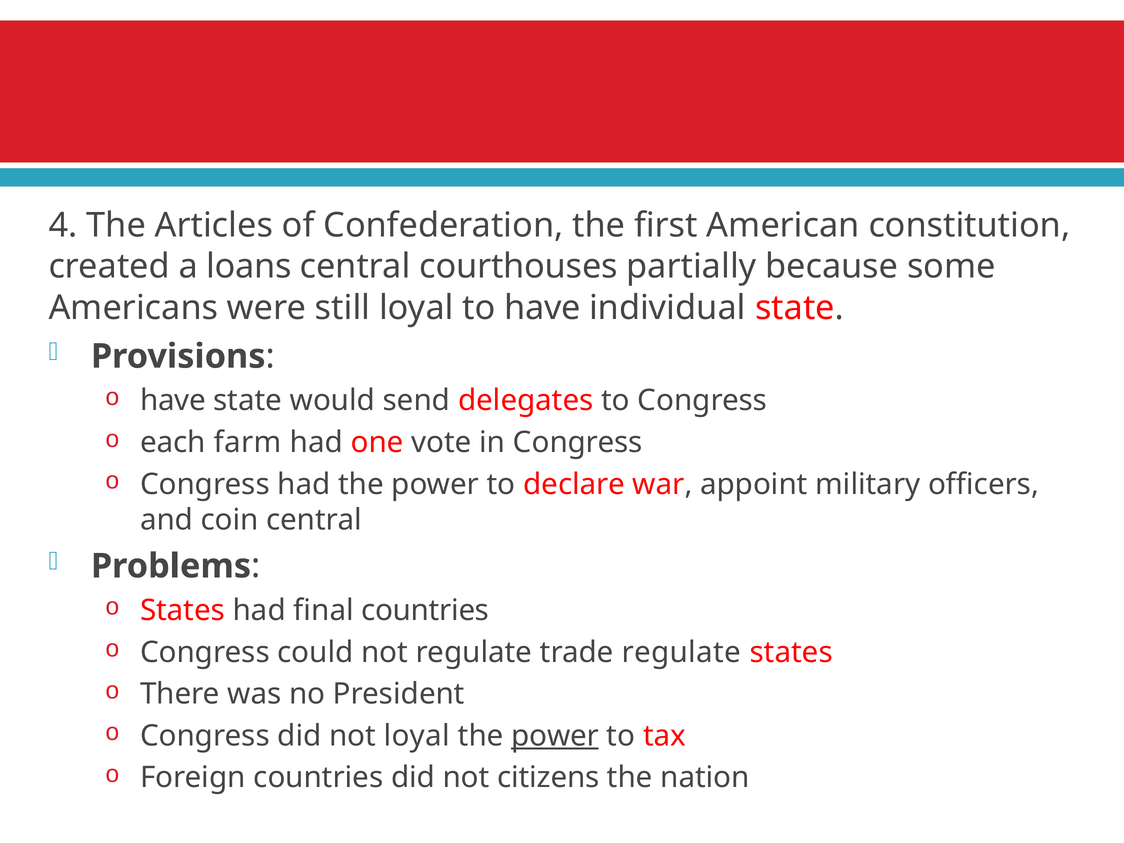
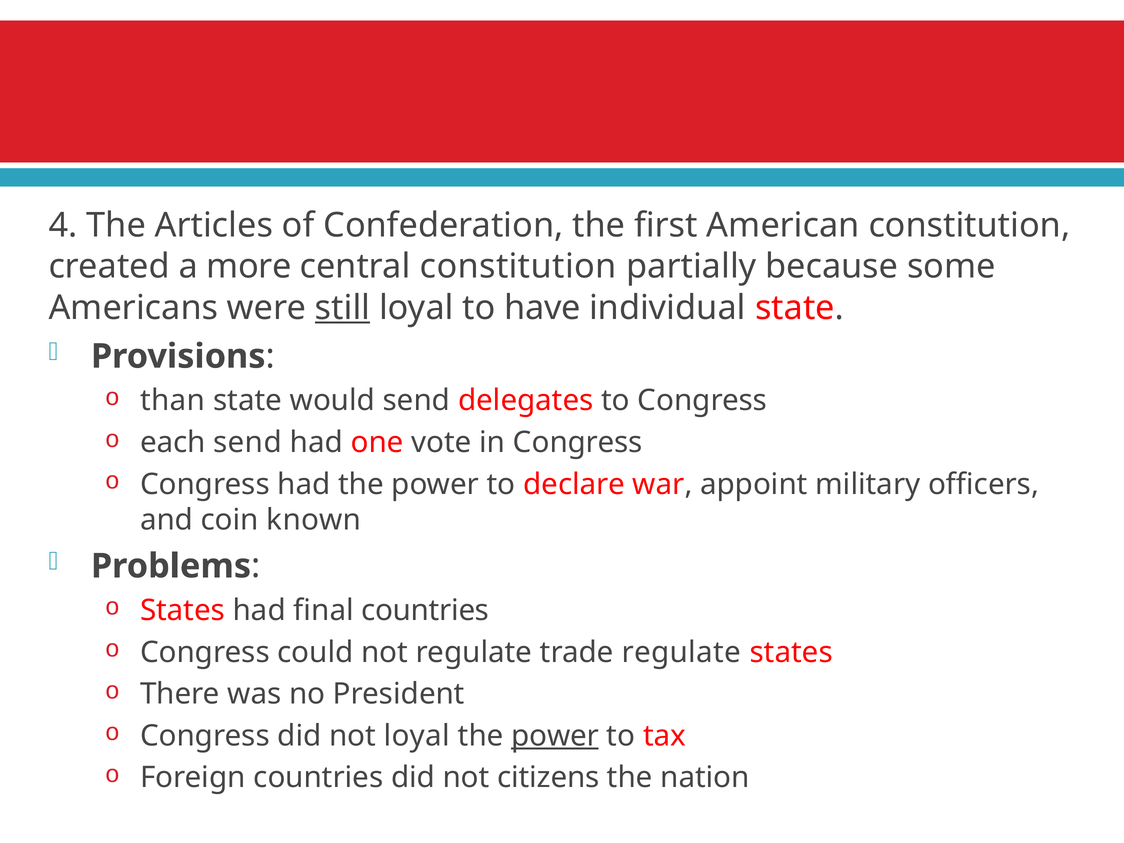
loans: loans -> more
central courthouses: courthouses -> constitution
still underline: none -> present
have at (173, 401): have -> than
each farm: farm -> send
coin central: central -> known
